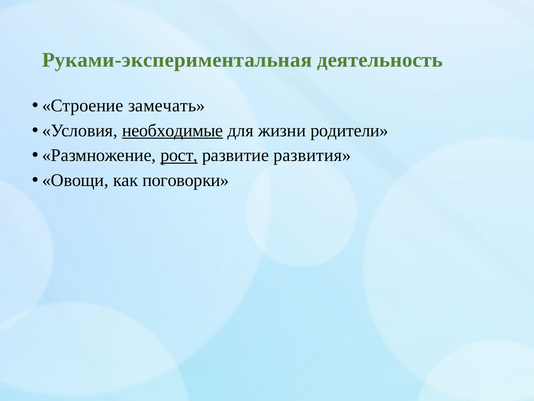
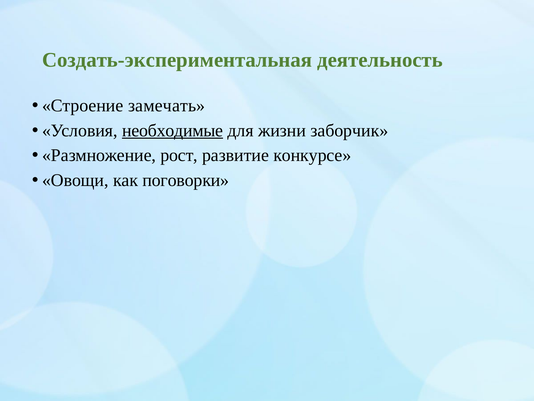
Руками-экспериментальная: Руками-экспериментальная -> Создать-экспериментальная
родители: родители -> заборчик
рост underline: present -> none
развития: развития -> конкурсе
